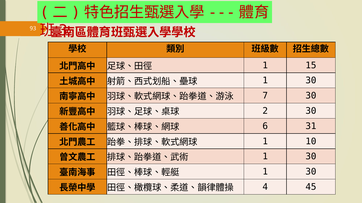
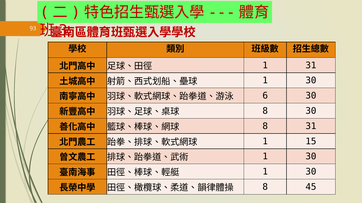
1 15: 15 -> 31
7: 7 -> 6
2 at (265, 111): 2 -> 8
6 at (265, 126): 6 -> 8
10: 10 -> 15
4 at (265, 187): 4 -> 8
